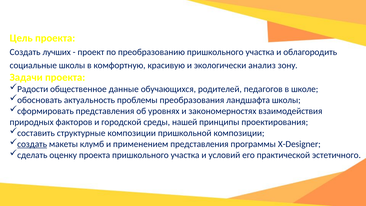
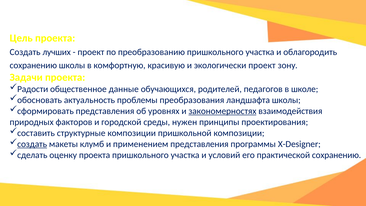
социальные at (33, 65): социальные -> сохранению
экологически анализ: анализ -> проект
закономерностях underline: none -> present
нашей: нашей -> нужен
практической эстетичного: эстетичного -> сохранению
